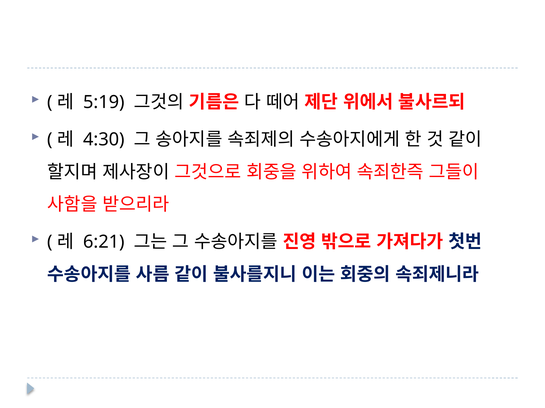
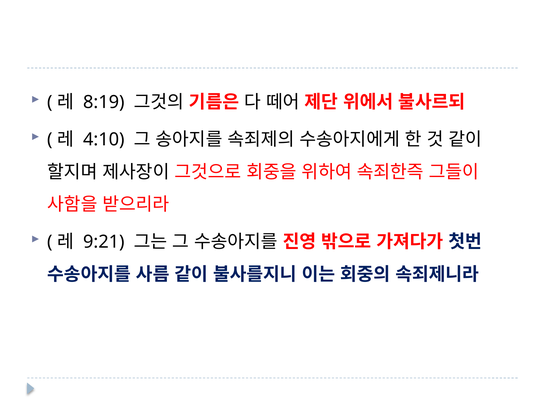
5:19: 5:19 -> 8:19
4:30: 4:30 -> 4:10
6:21: 6:21 -> 9:21
